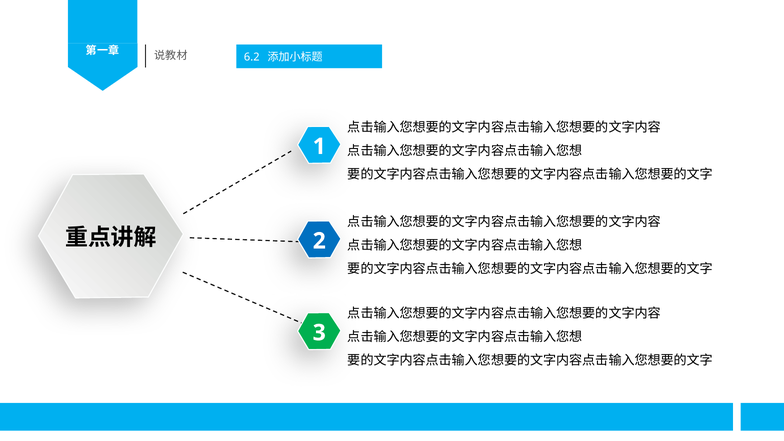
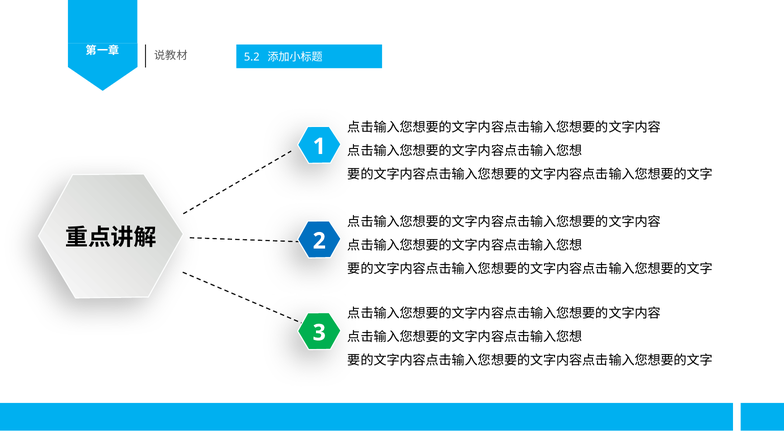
6.2: 6.2 -> 5.2
